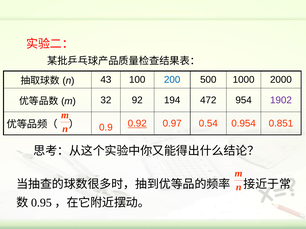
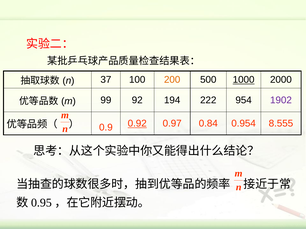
43: 43 -> 37
200 colour: blue -> orange
1000 underline: none -> present
32: 32 -> 99
472: 472 -> 222
0.54: 0.54 -> 0.84
0.851: 0.851 -> 8.555
